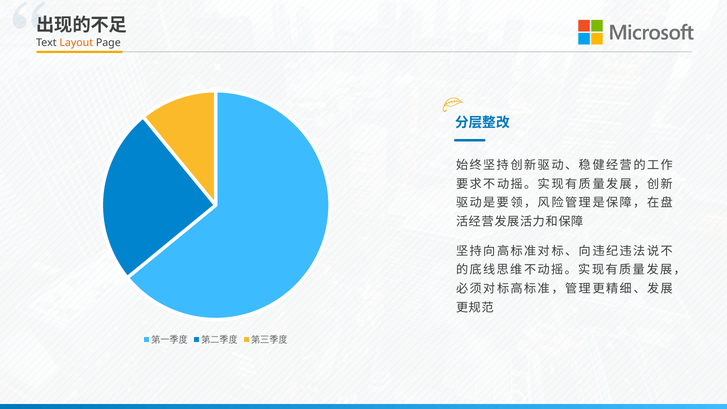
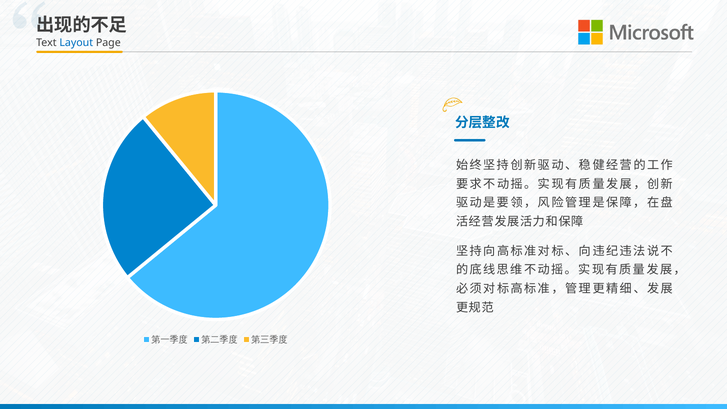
Layout colour: orange -> blue
